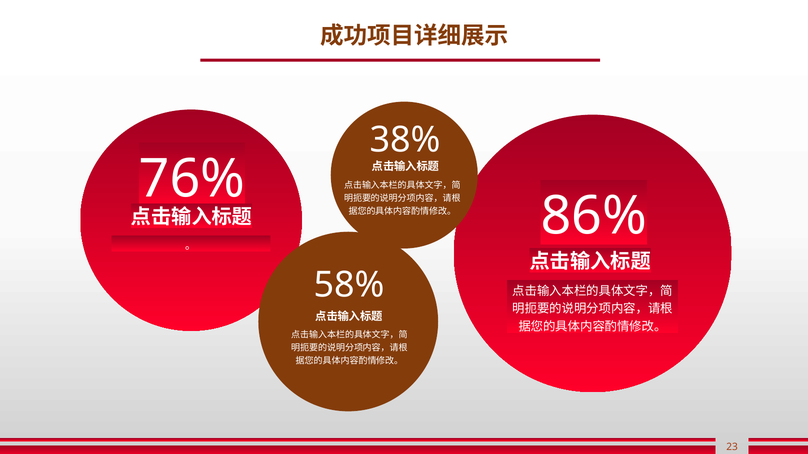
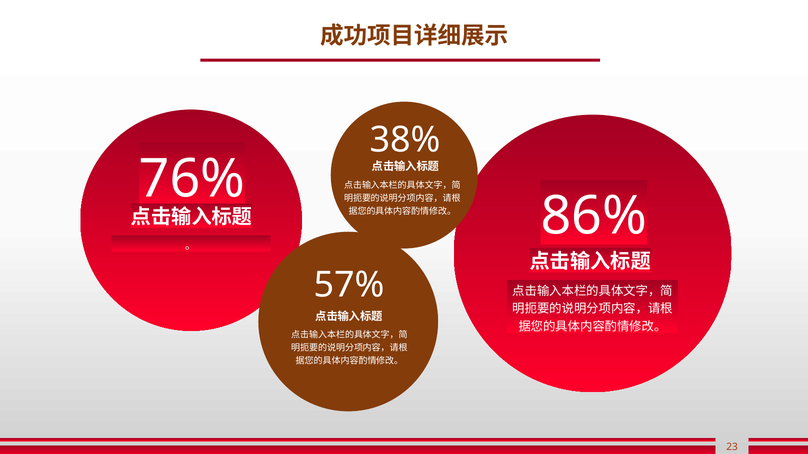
58%: 58% -> 57%
